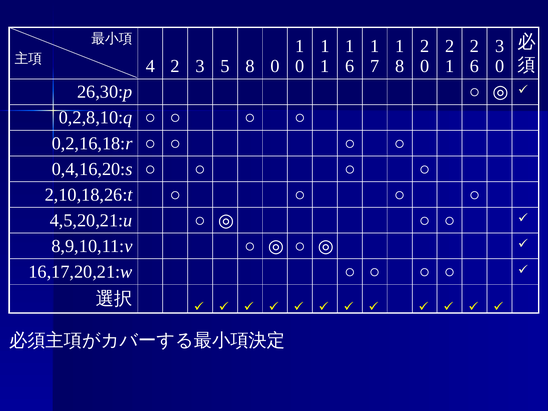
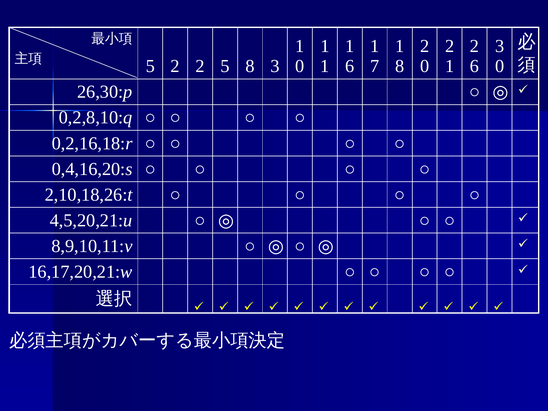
4 at (150, 66): 4 -> 5
2 3: 3 -> 2
8 0: 0 -> 3
